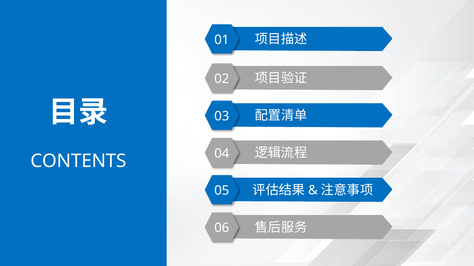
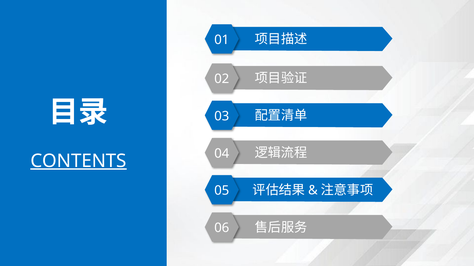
CONTENTS underline: none -> present
